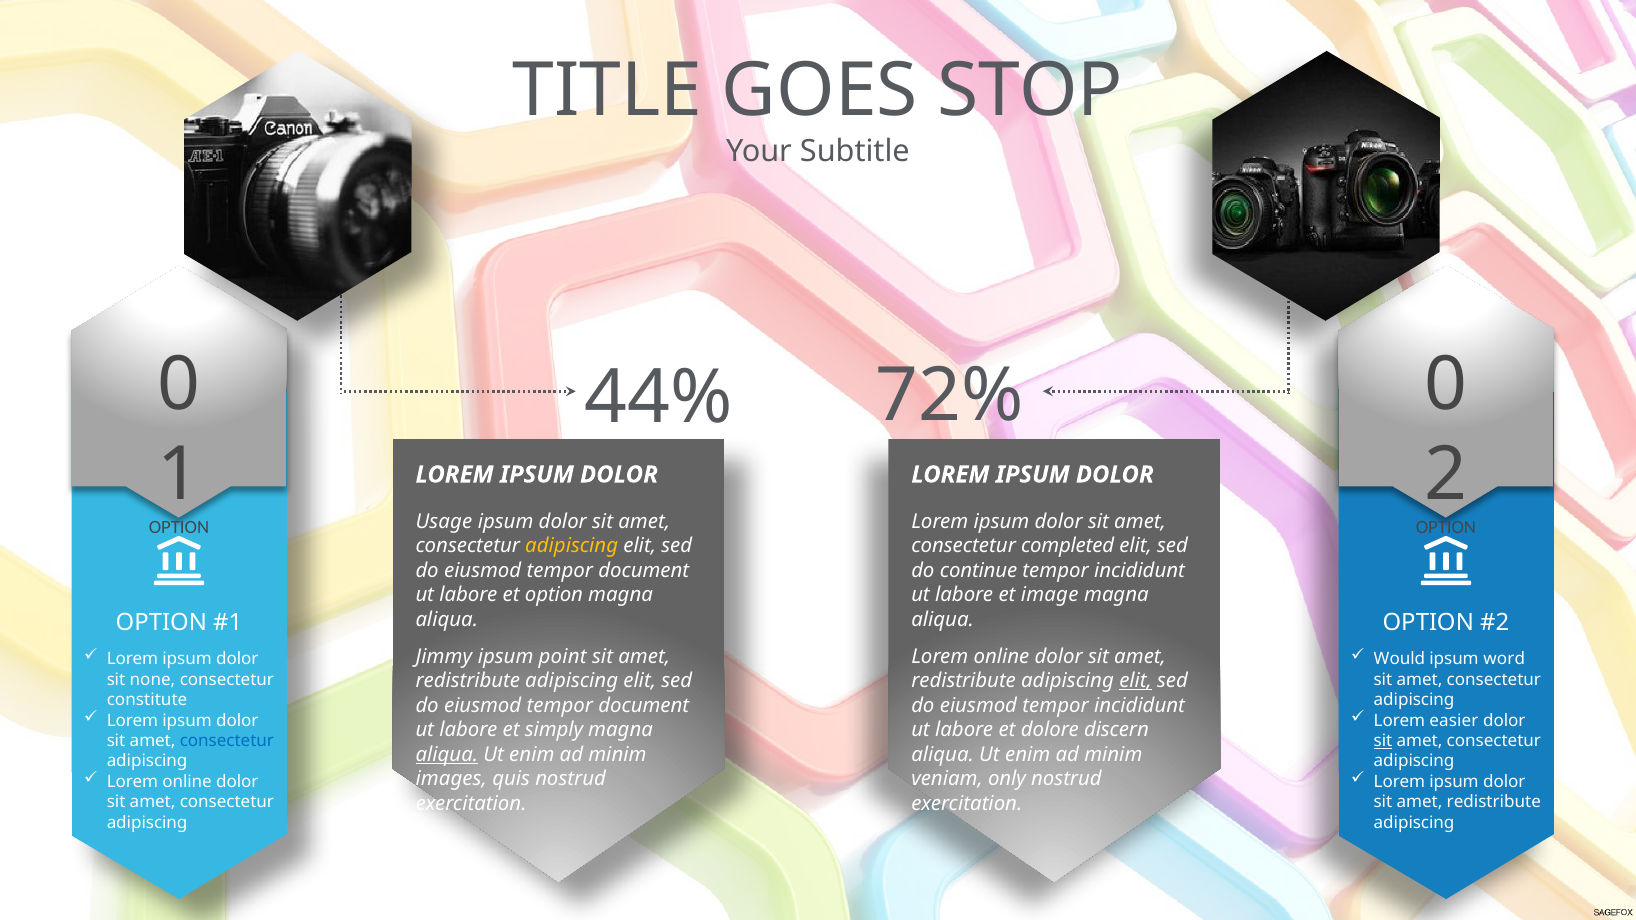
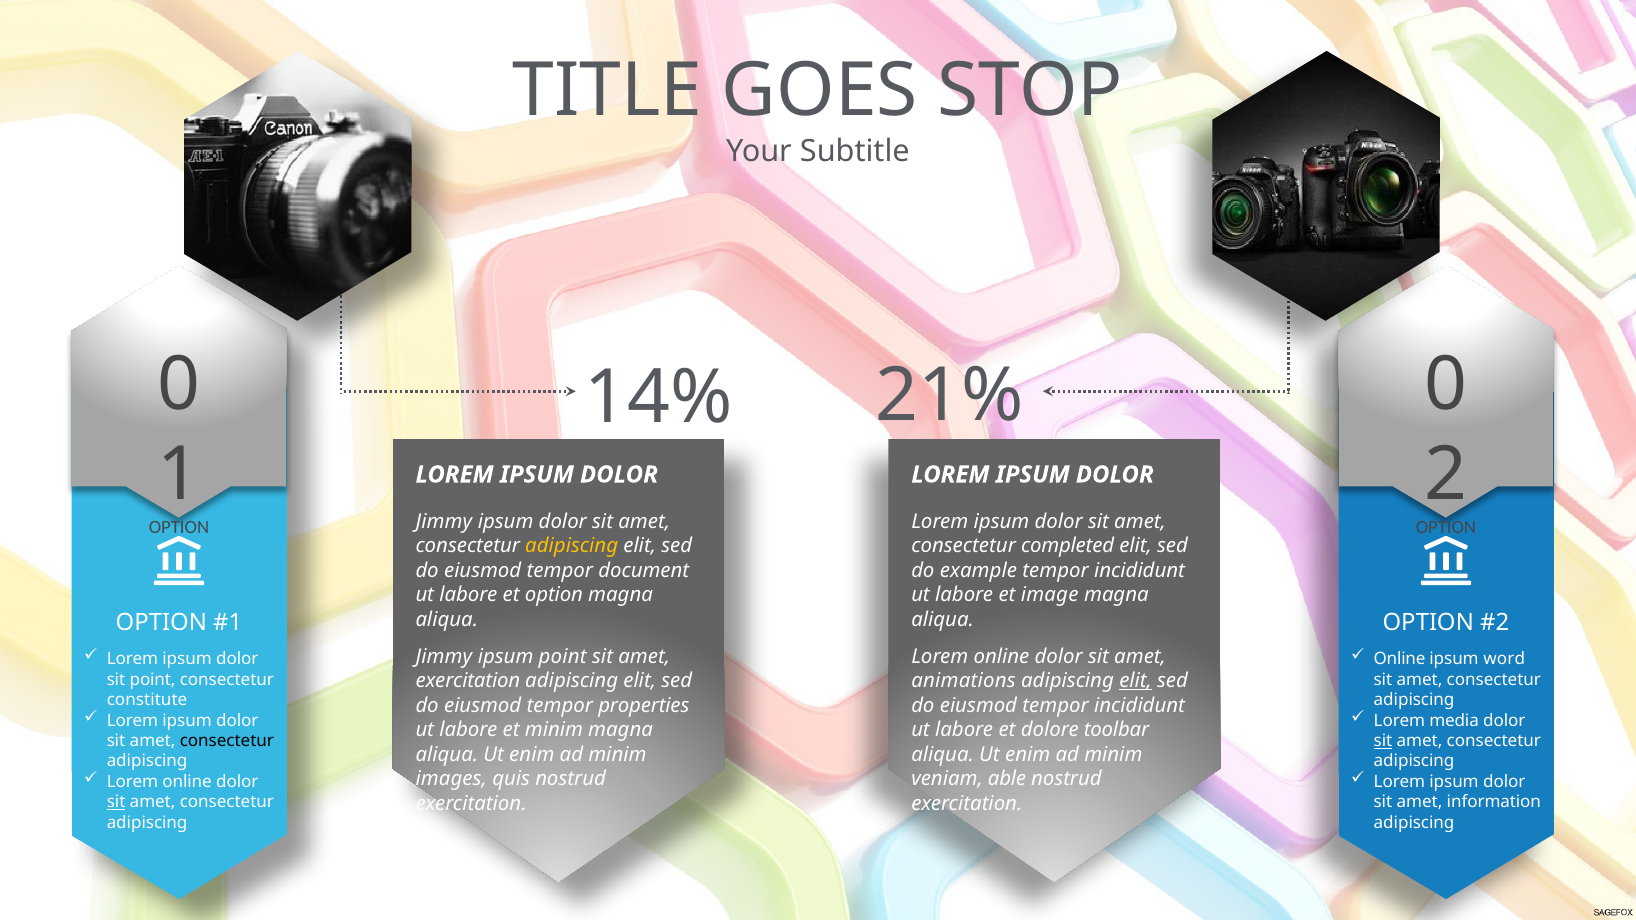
72%: 72% -> 21%
44%: 44% -> 14%
Usage at (444, 522): Usage -> Jimmy
continue: continue -> example
Would at (1399, 659): Would -> Online
sit none: none -> point
redistribute at (468, 681): redistribute -> exercitation
redistribute at (964, 681): redistribute -> animations
document at (644, 706): document -> properties
easier: easier -> media
et simply: simply -> minim
discern: discern -> toolbar
consectetur at (227, 741) colour: blue -> black
aliqua at (447, 755) underline: present -> none
only: only -> able
sit at (116, 802) underline: none -> present
redistribute at (1494, 802): redistribute -> information
